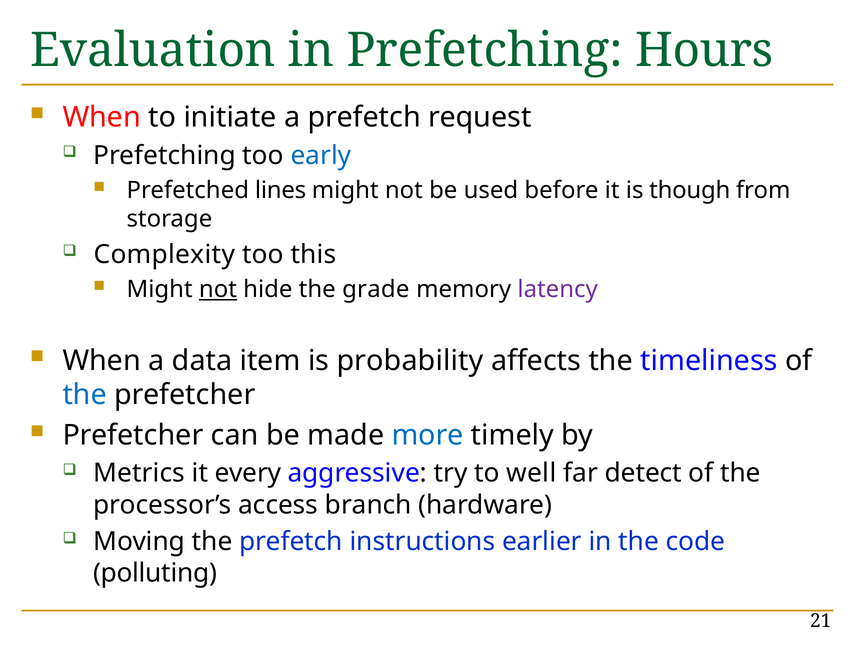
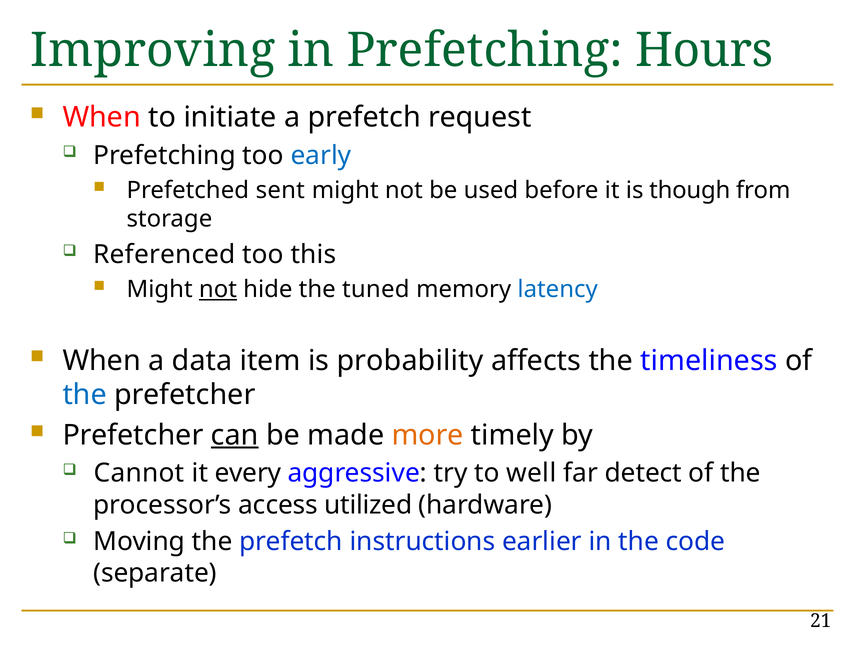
Evaluation: Evaluation -> Improving
lines: lines -> sent
Complexity: Complexity -> Referenced
grade: grade -> tuned
latency colour: purple -> blue
can underline: none -> present
more colour: blue -> orange
Metrics: Metrics -> Cannot
branch: branch -> utilized
polluting: polluting -> separate
